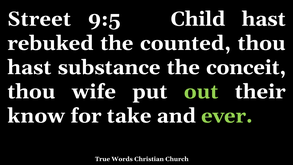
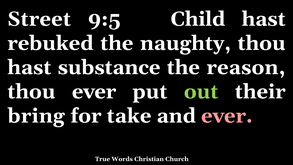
counted: counted -> naughty
conceit: conceit -> reason
thou wife: wife -> ever
know: know -> bring
ever at (227, 116) colour: light green -> pink
